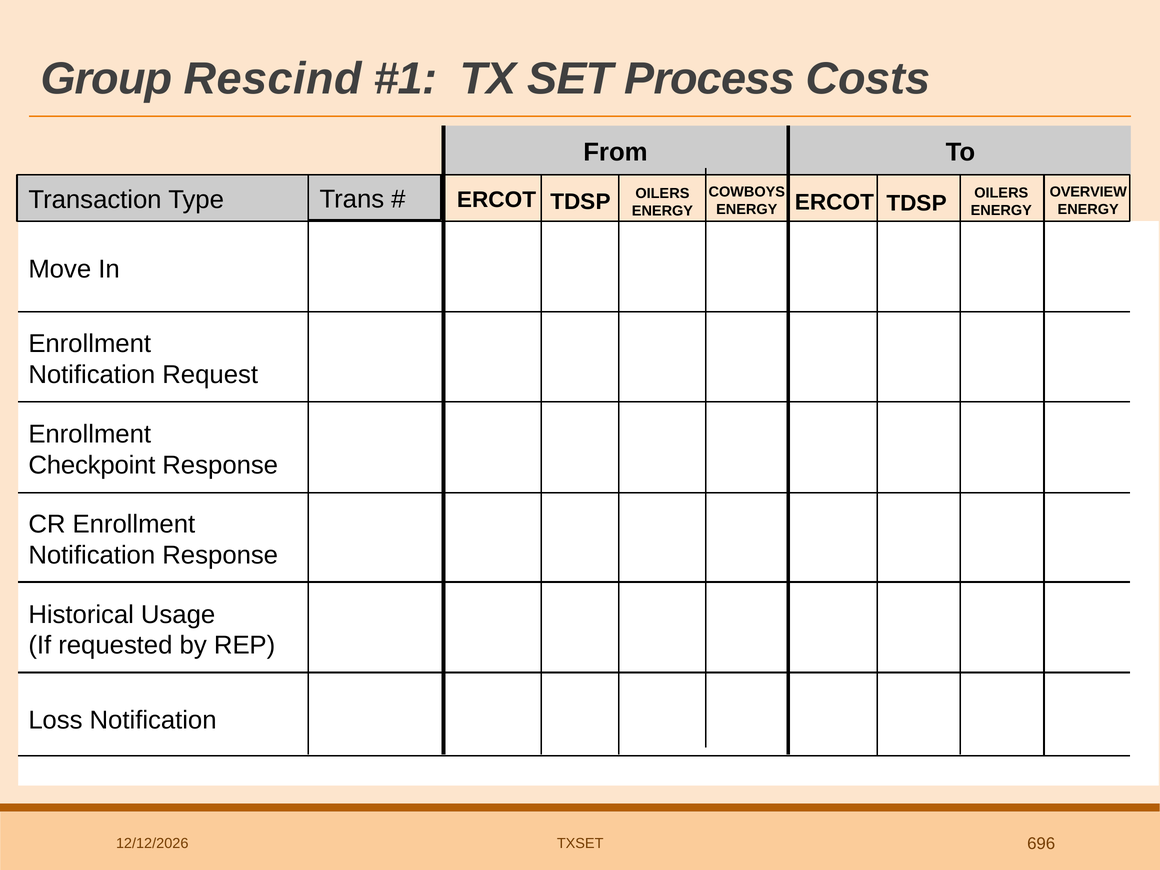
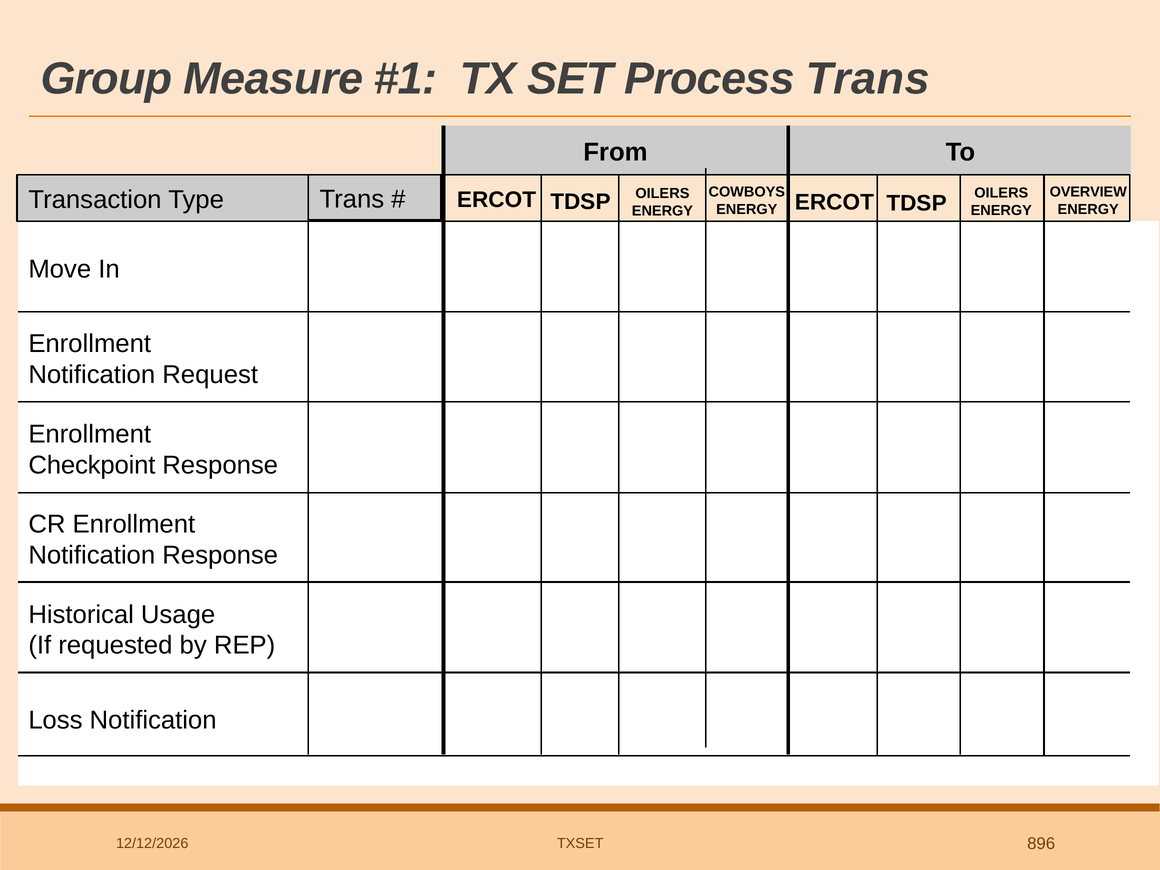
Rescind: Rescind -> Measure
Process Costs: Costs -> Trans
696: 696 -> 896
